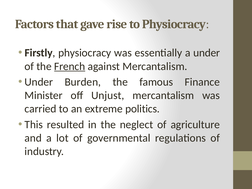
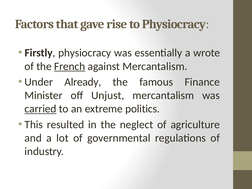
a under: under -> wrote
Burden: Burden -> Already
carried underline: none -> present
